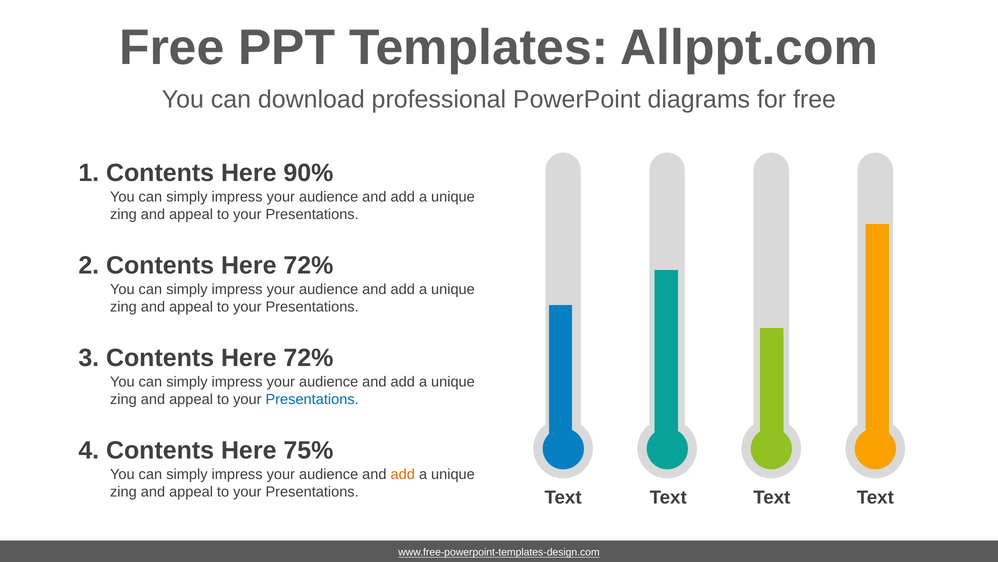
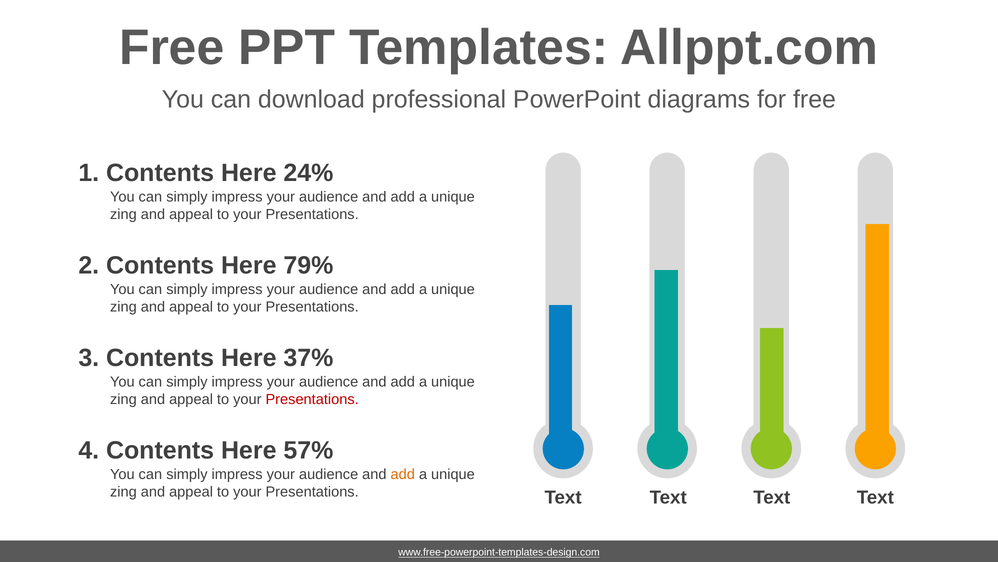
90%: 90% -> 24%
2 Contents Here 72%: 72% -> 79%
3 Contents Here 72%: 72% -> 37%
Presentations at (312, 399) colour: blue -> red
75%: 75% -> 57%
